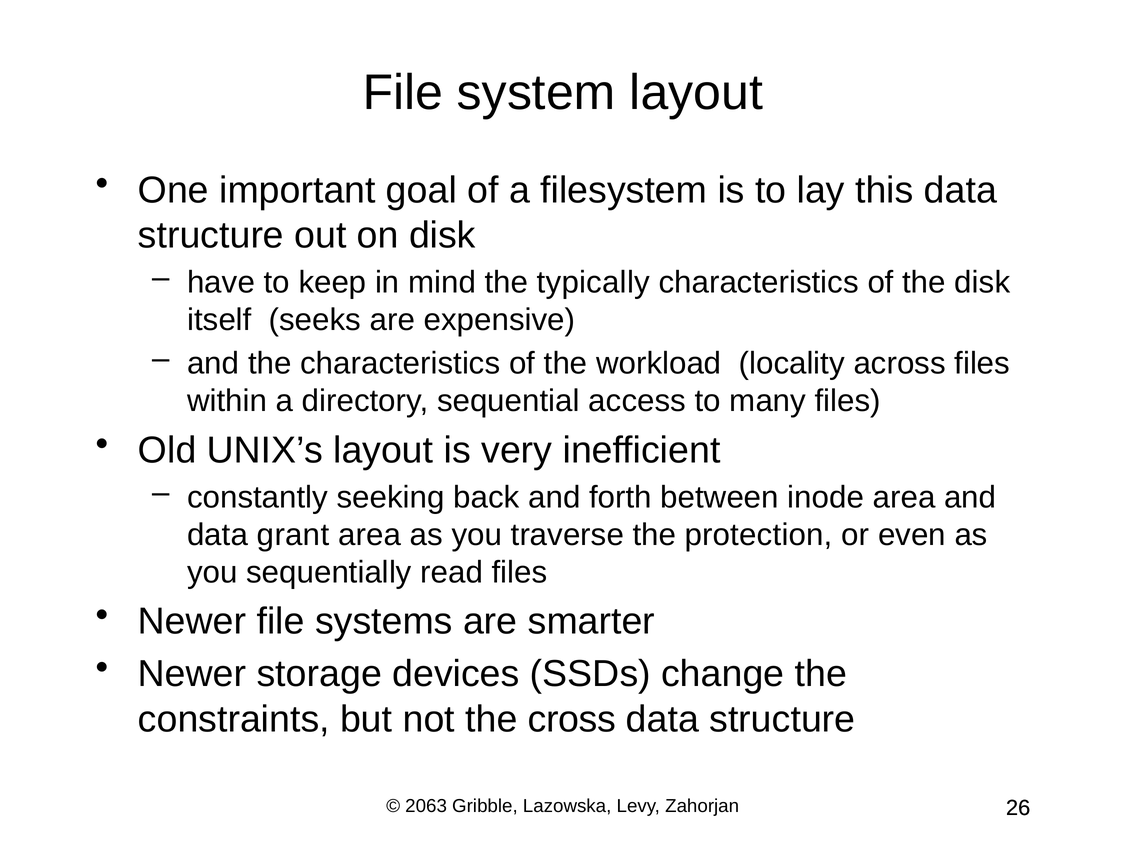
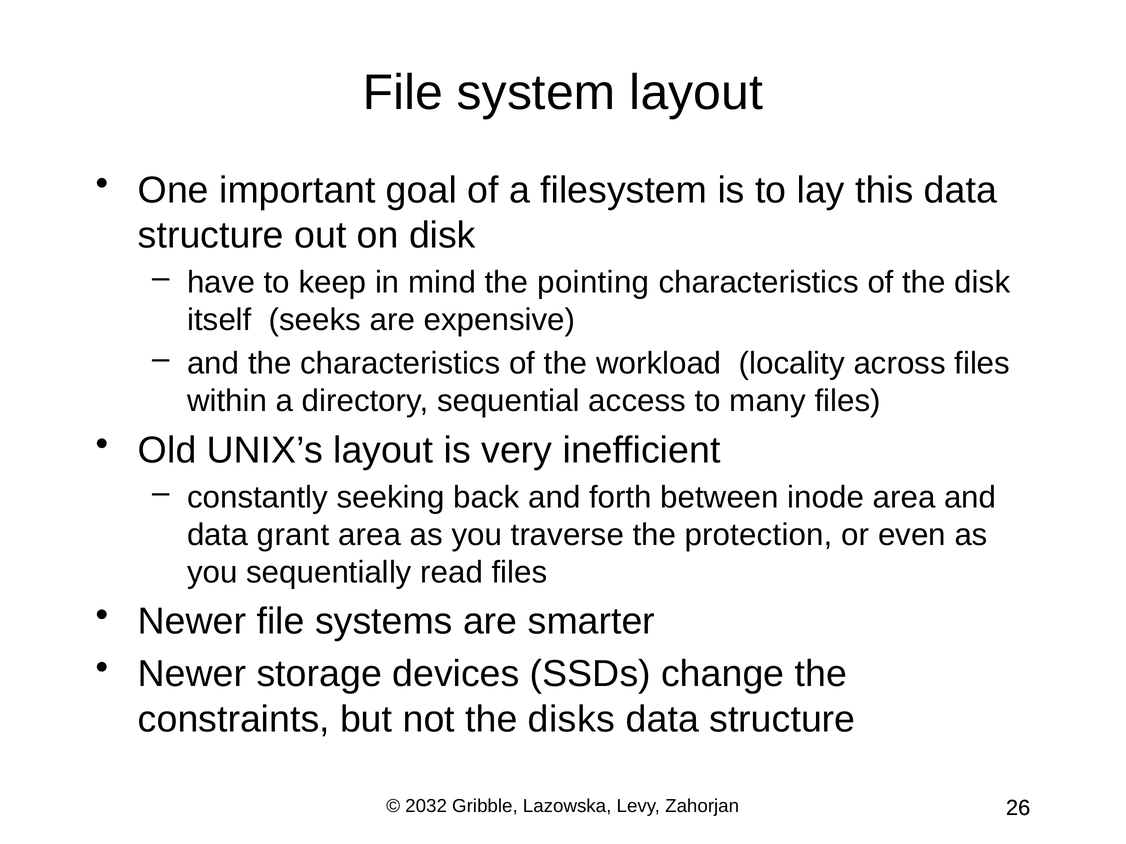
typically: typically -> pointing
cross: cross -> disks
2063: 2063 -> 2032
